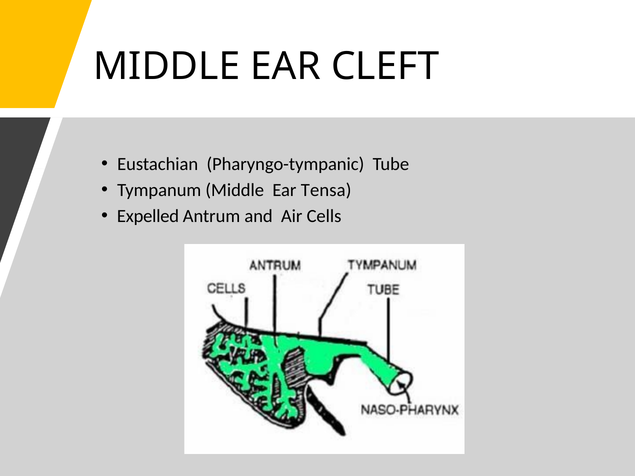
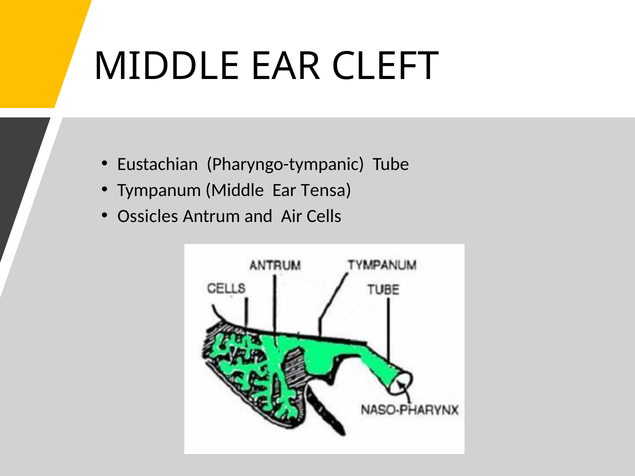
Expelled: Expelled -> Ossicles
